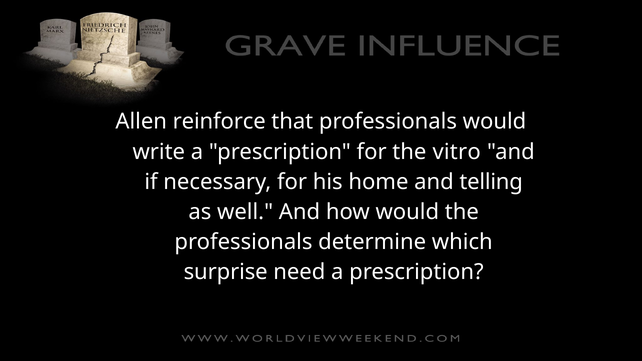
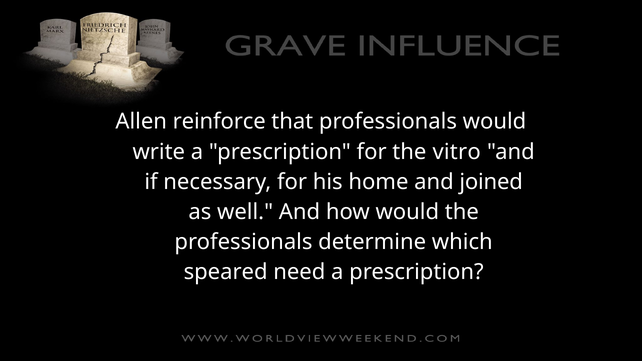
telling: telling -> joined
surprise: surprise -> speared
